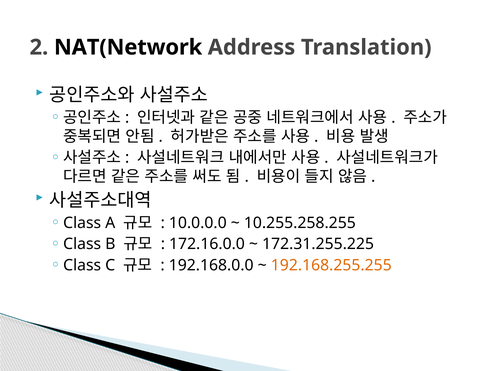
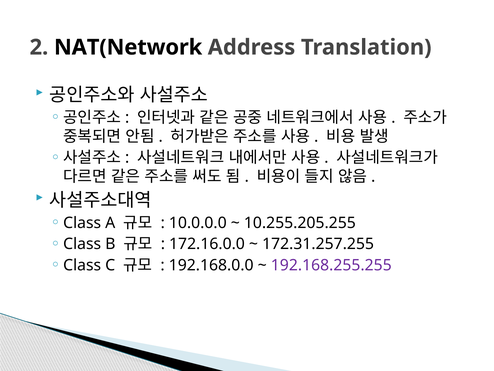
10.255.258.255: 10.255.258.255 -> 10.255.205.255
172.31.255.225: 172.31.255.225 -> 172.31.257.255
192.168.255.255 colour: orange -> purple
